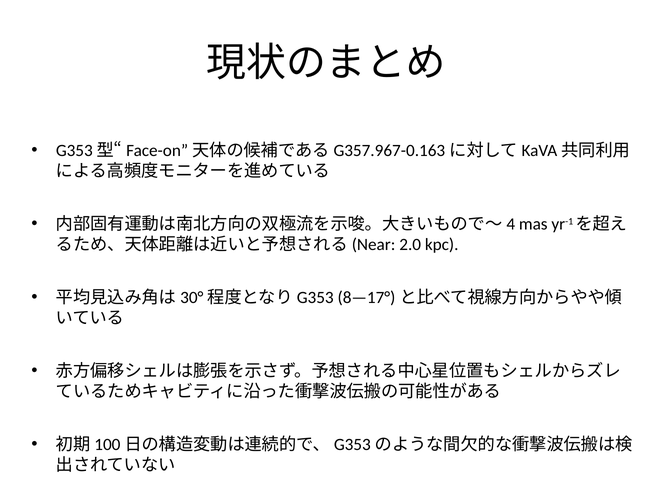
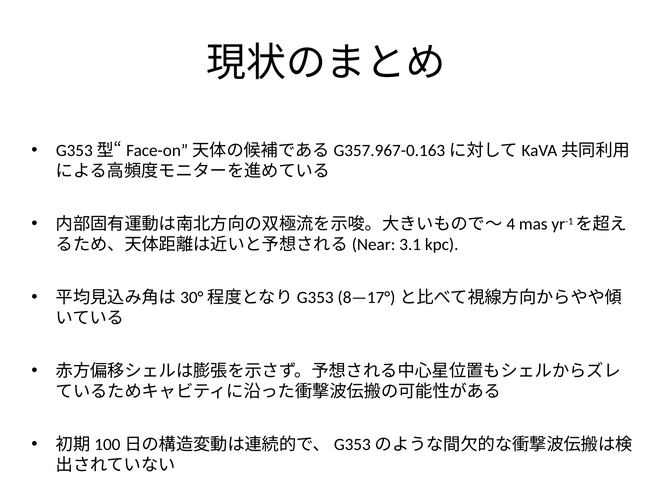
2.0: 2.0 -> 3.1
